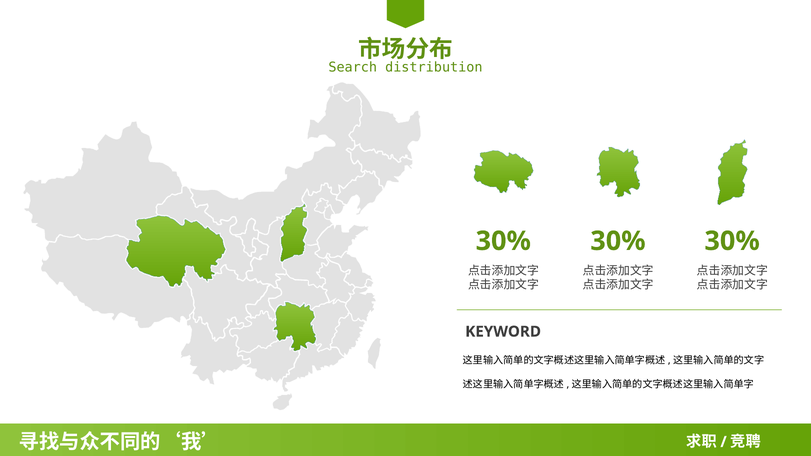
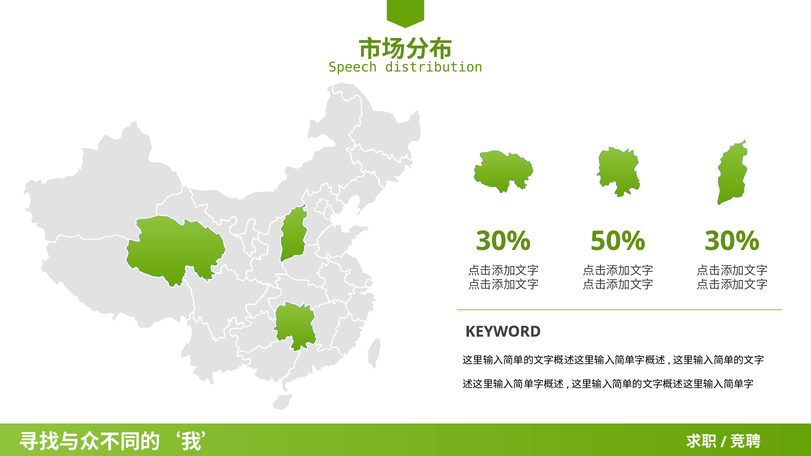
Search: Search -> Speech
30% at (618, 241): 30% -> 50%
